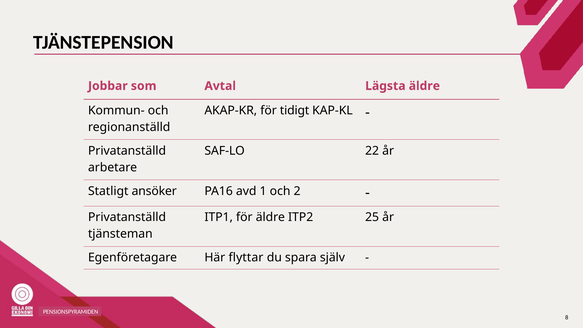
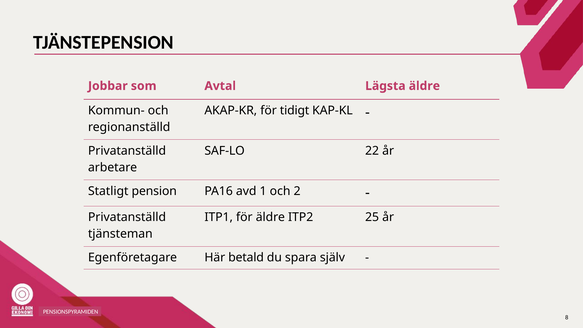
ansöker: ansöker -> pension
flyttar: flyttar -> betald
